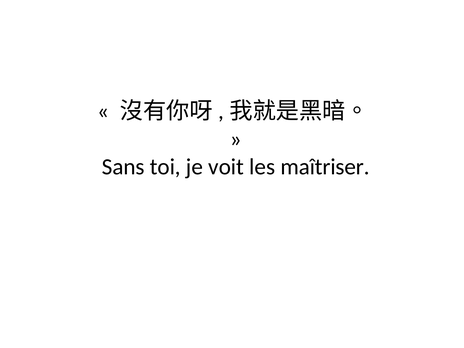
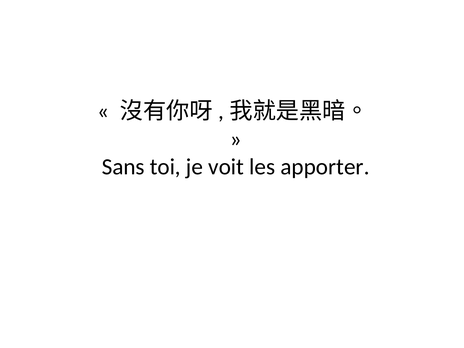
maîtriser: maîtriser -> apporter
